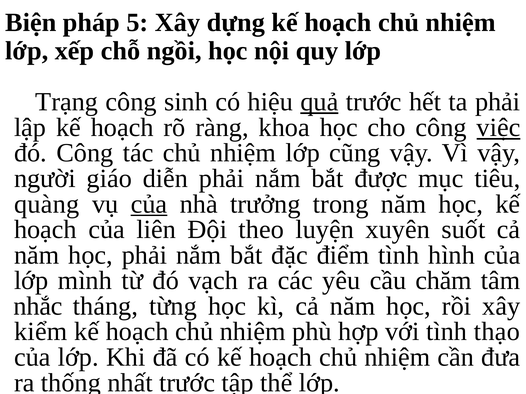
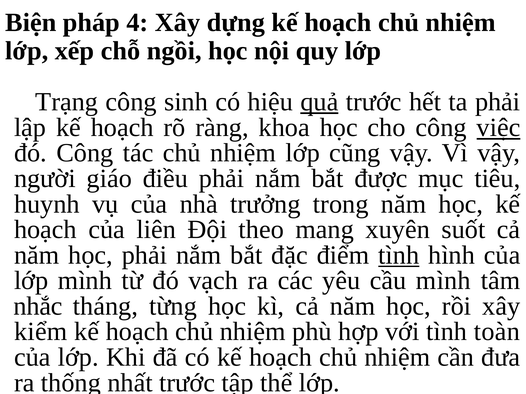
5: 5 -> 4
diễn: diễn -> điều
quàng: quàng -> huynh
của at (149, 204) underline: present -> none
luyện: luyện -> mang
tình at (399, 255) underline: none -> present
cầu chăm: chăm -> mình
thạo: thạo -> toàn
